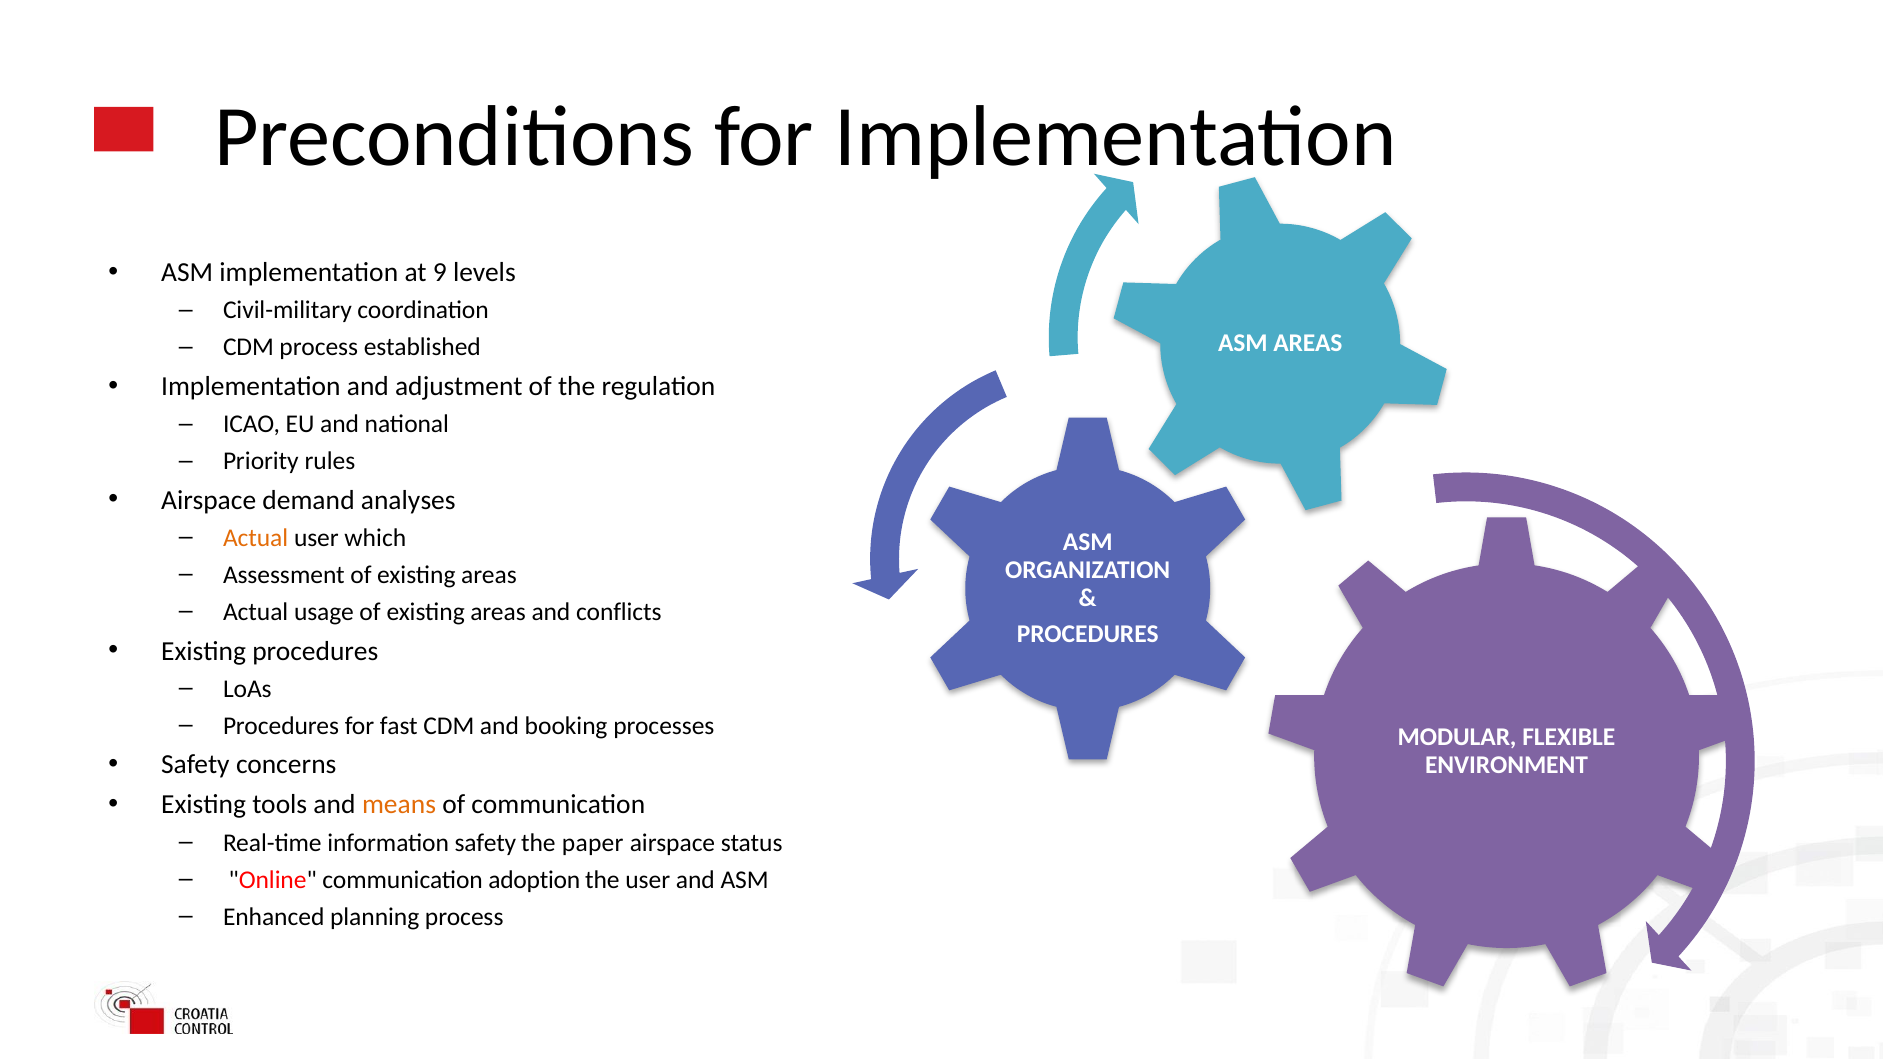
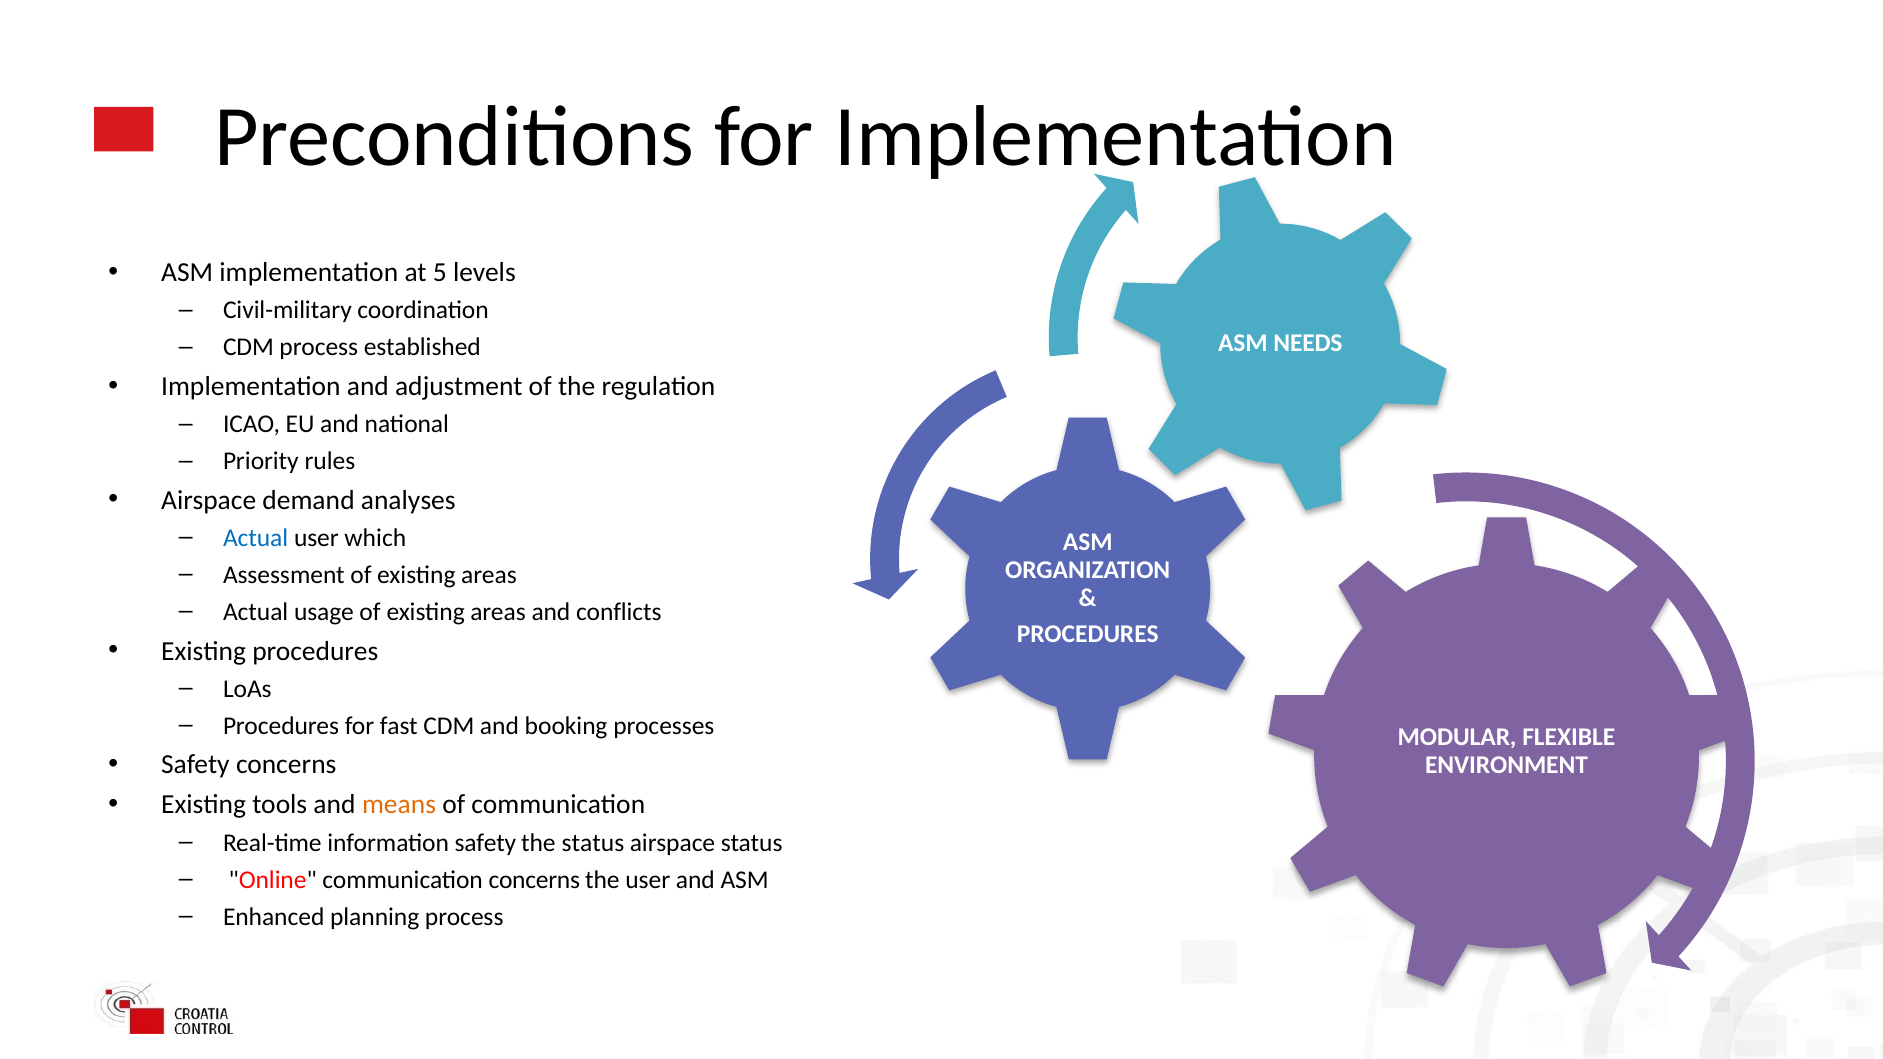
9: 9 -> 5
ASM AREAS: AREAS -> NEEDS
Actual at (256, 538) colour: orange -> blue
the paper: paper -> status
communication adoption: adoption -> concerns
